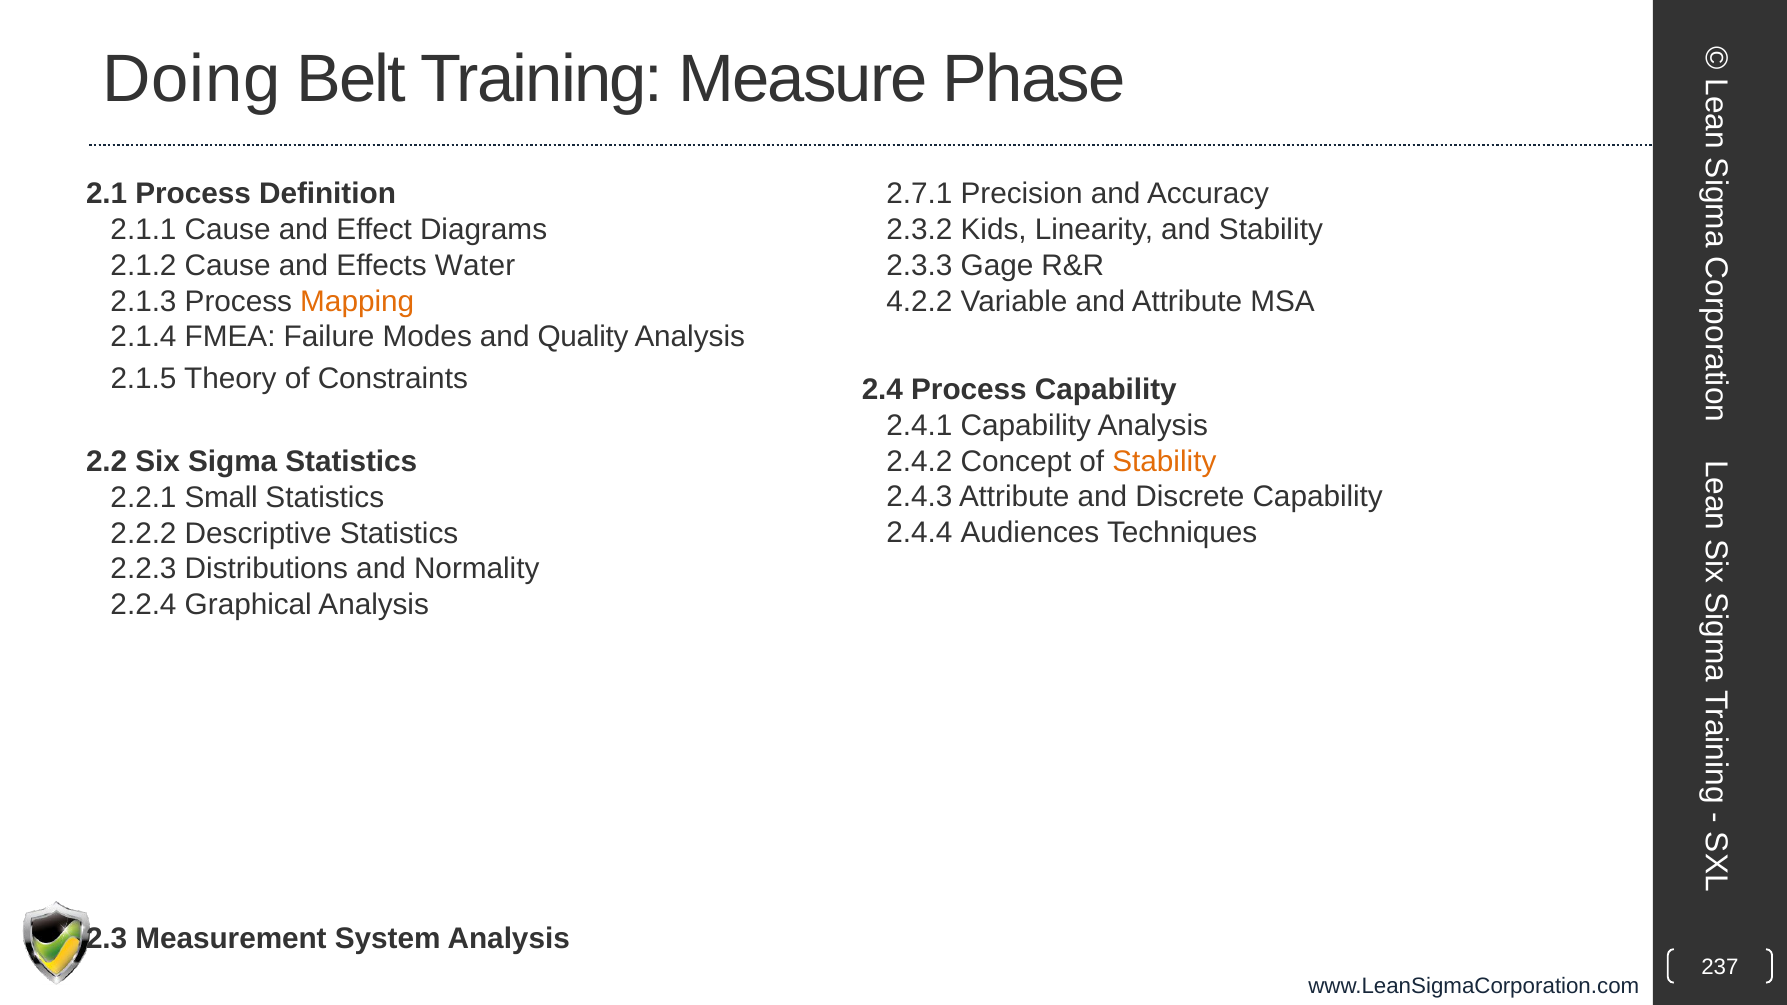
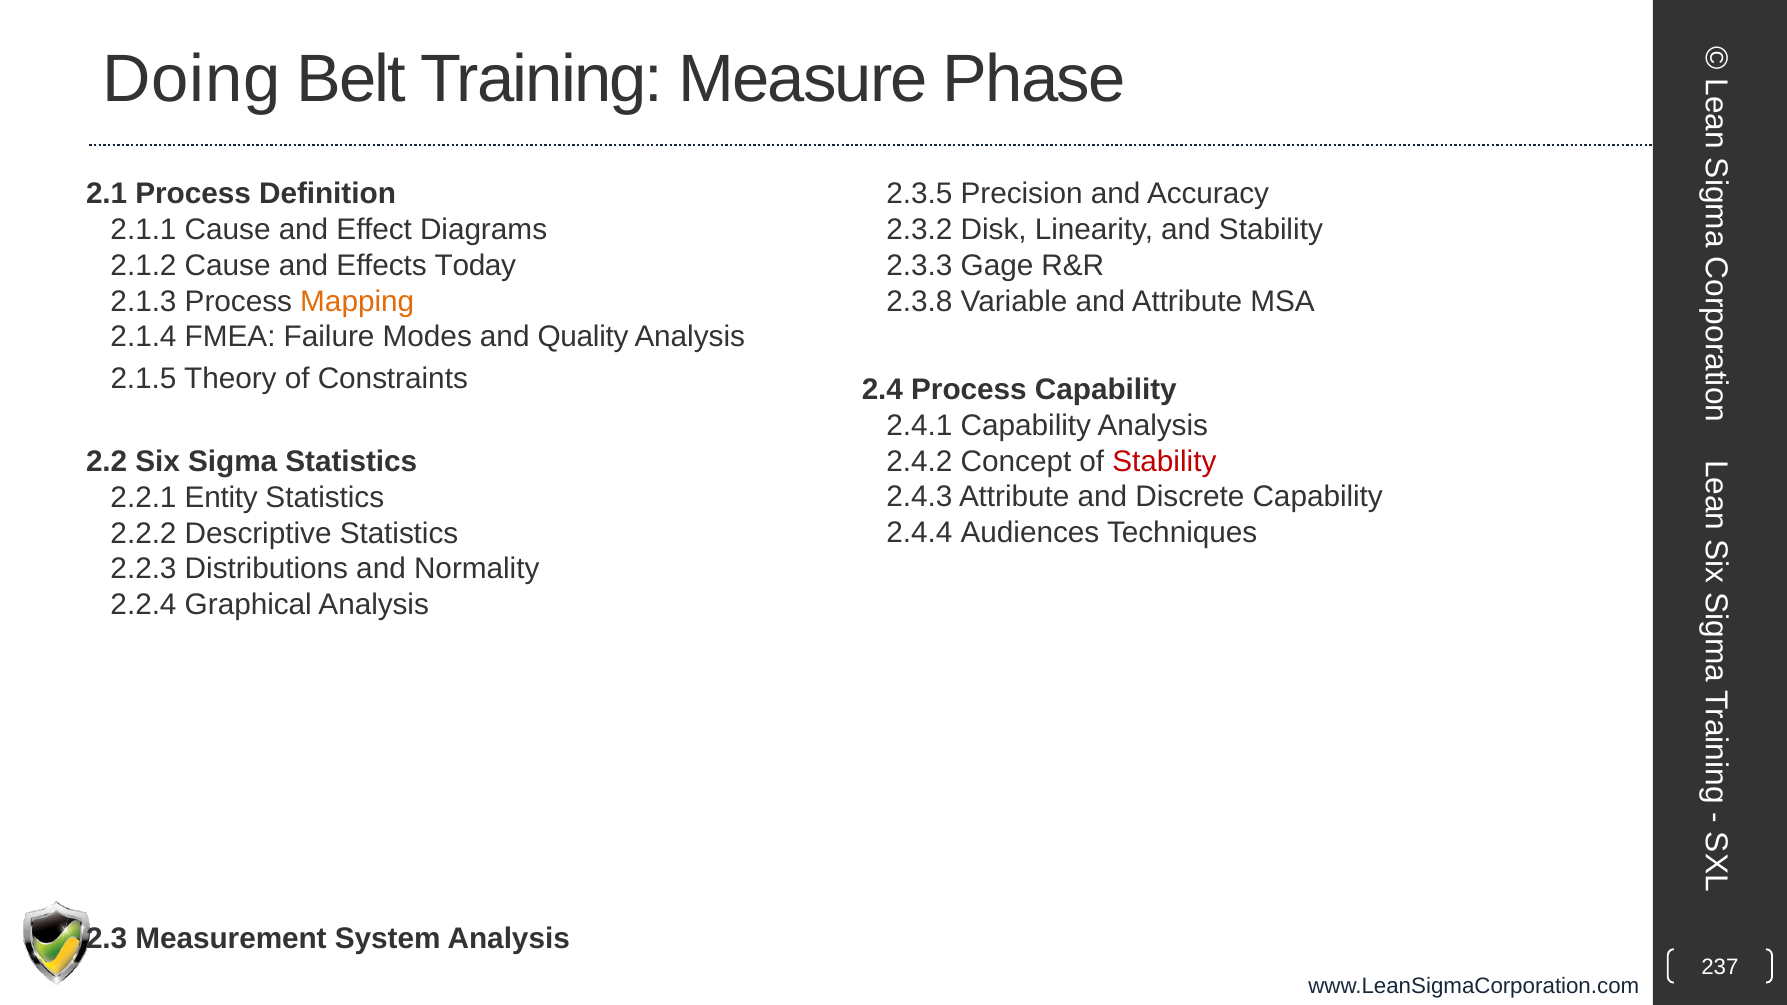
2.7.1: 2.7.1 -> 2.3.5
Kids: Kids -> Disk
Water: Water -> Today
4.2.2: 4.2.2 -> 2.3.8
Stability at (1164, 461) colour: orange -> red
Small: Small -> Entity
